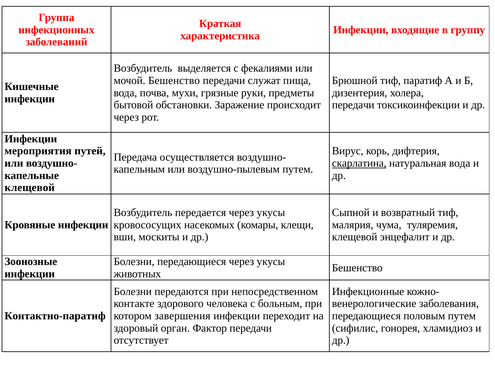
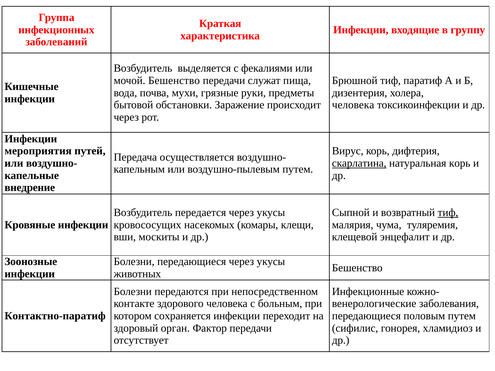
передачи at (353, 105): передачи -> человека
натуральная вода: вода -> корь
клещевой at (30, 188): клещевой -> внедрение
тиф at (448, 213) underline: none -> present
завершения: завершения -> сохраняется
